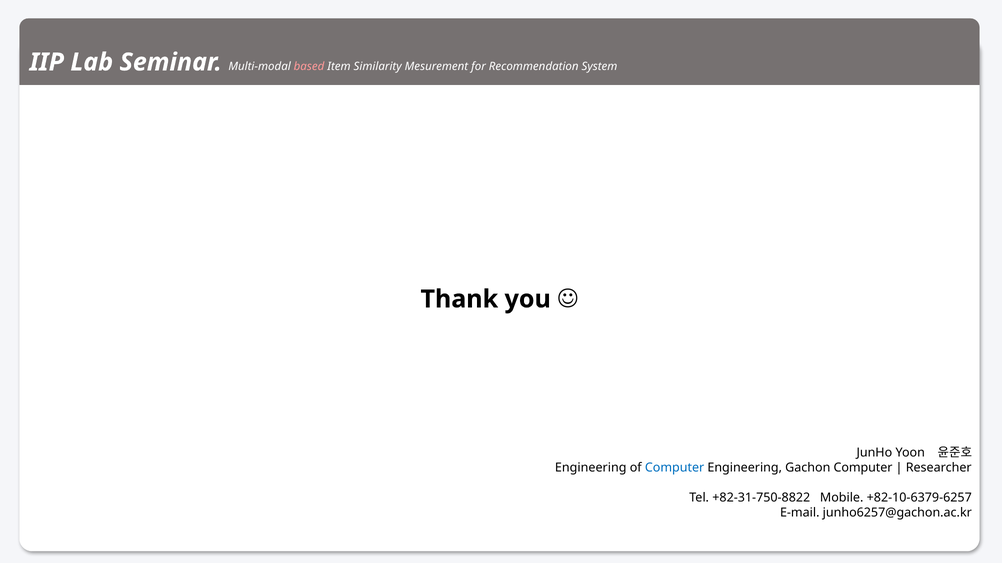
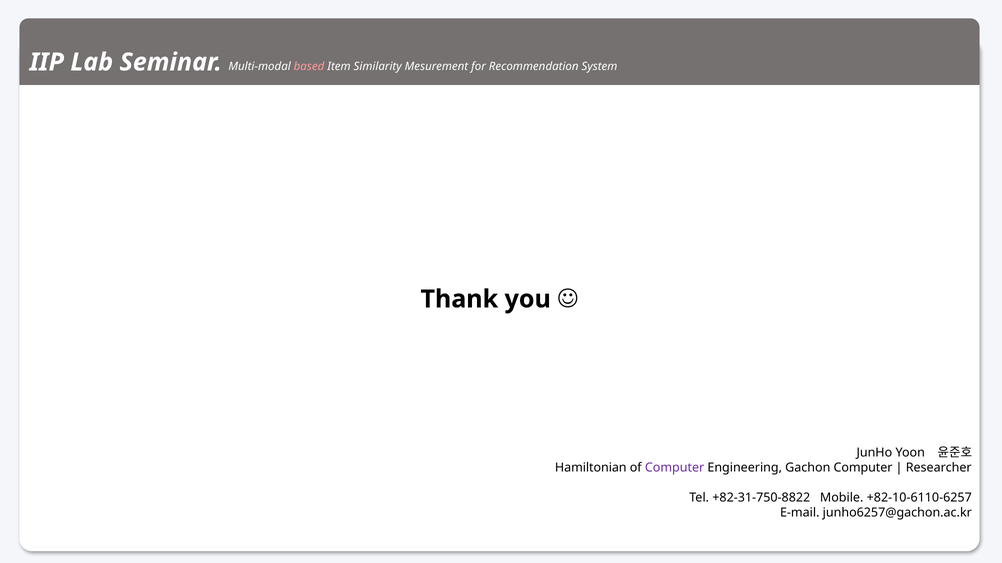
Engineering at (591, 468): Engineering -> Hamiltonian
Computer at (675, 468) colour: blue -> purple
+82-10-6379-6257: +82-10-6379-6257 -> +82-10-6110-6257
